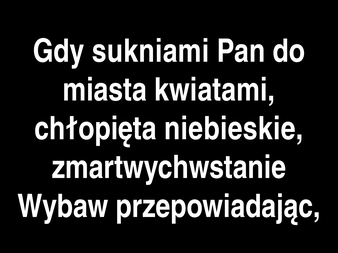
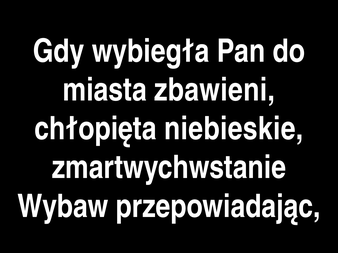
sukniami: sukniami -> wybiegła
kwiatami: kwiatami -> zbawieni
